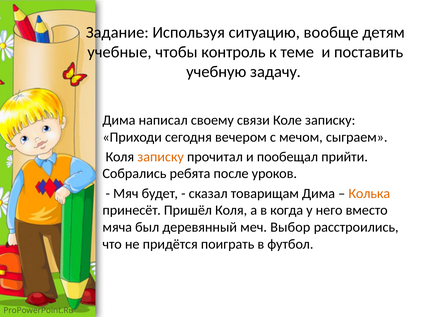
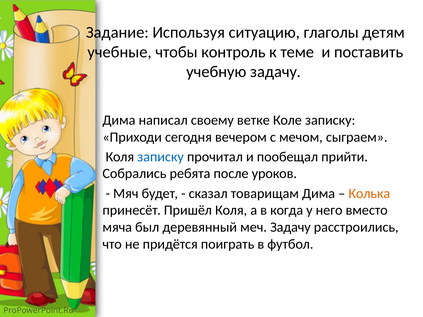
вообще: вообще -> глаголы
связи: связи -> ветке
записку at (161, 157) colour: orange -> blue
меч Выбор: Выбор -> Задачу
